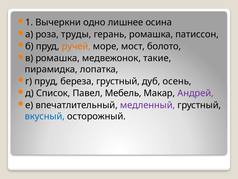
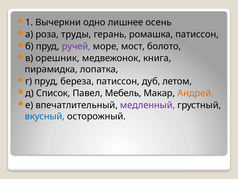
осина: осина -> осень
ручей colour: orange -> purple
в ромашка: ромашка -> орешник
такие: такие -> книга
береза грустный: грустный -> патиссон
осень: осень -> летом
Андрей colour: purple -> orange
